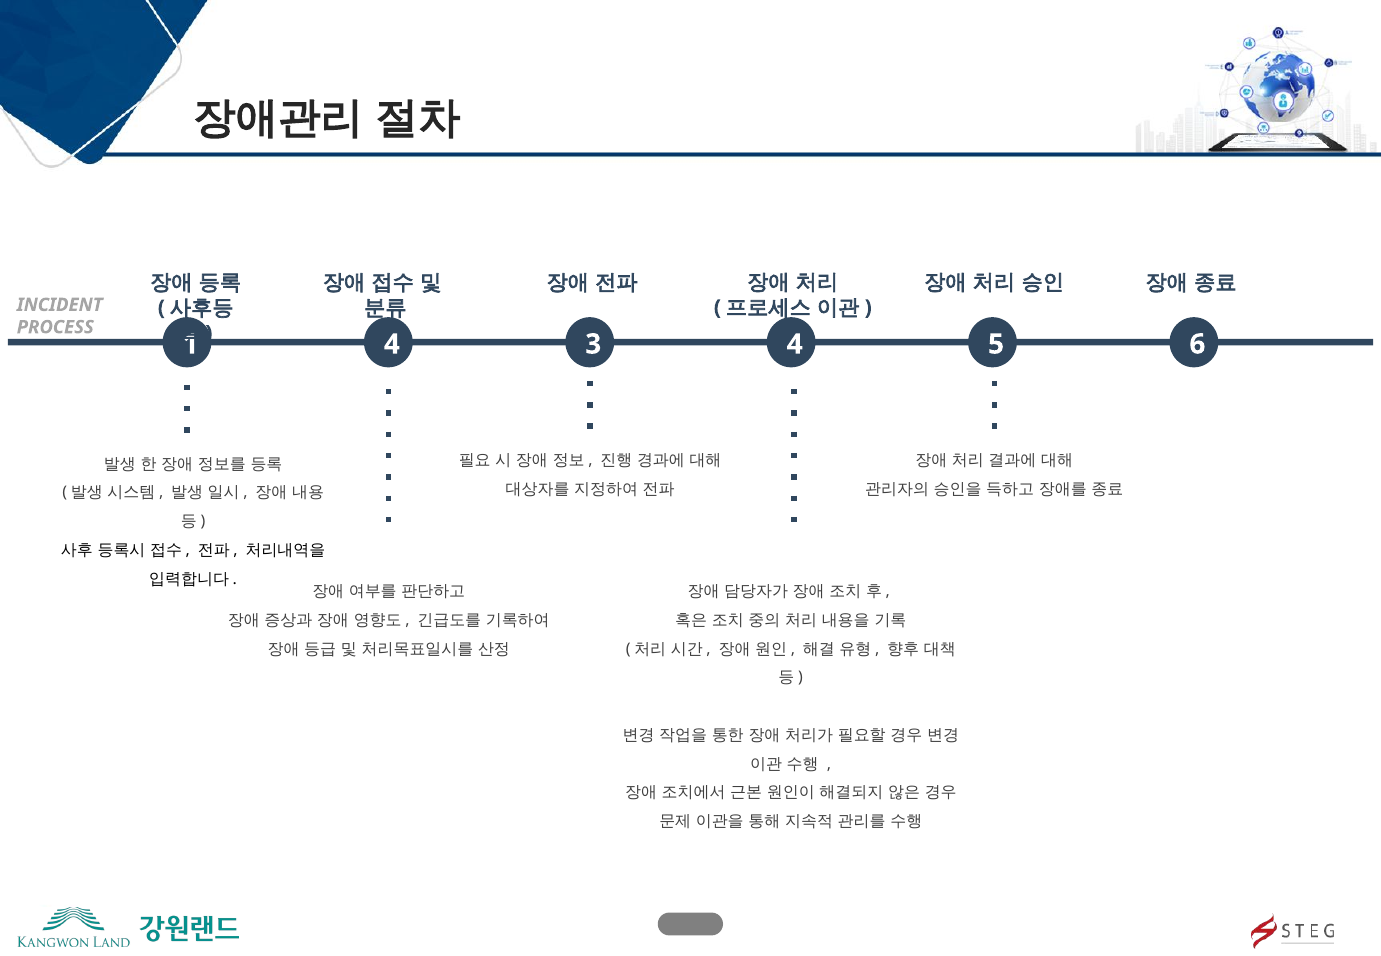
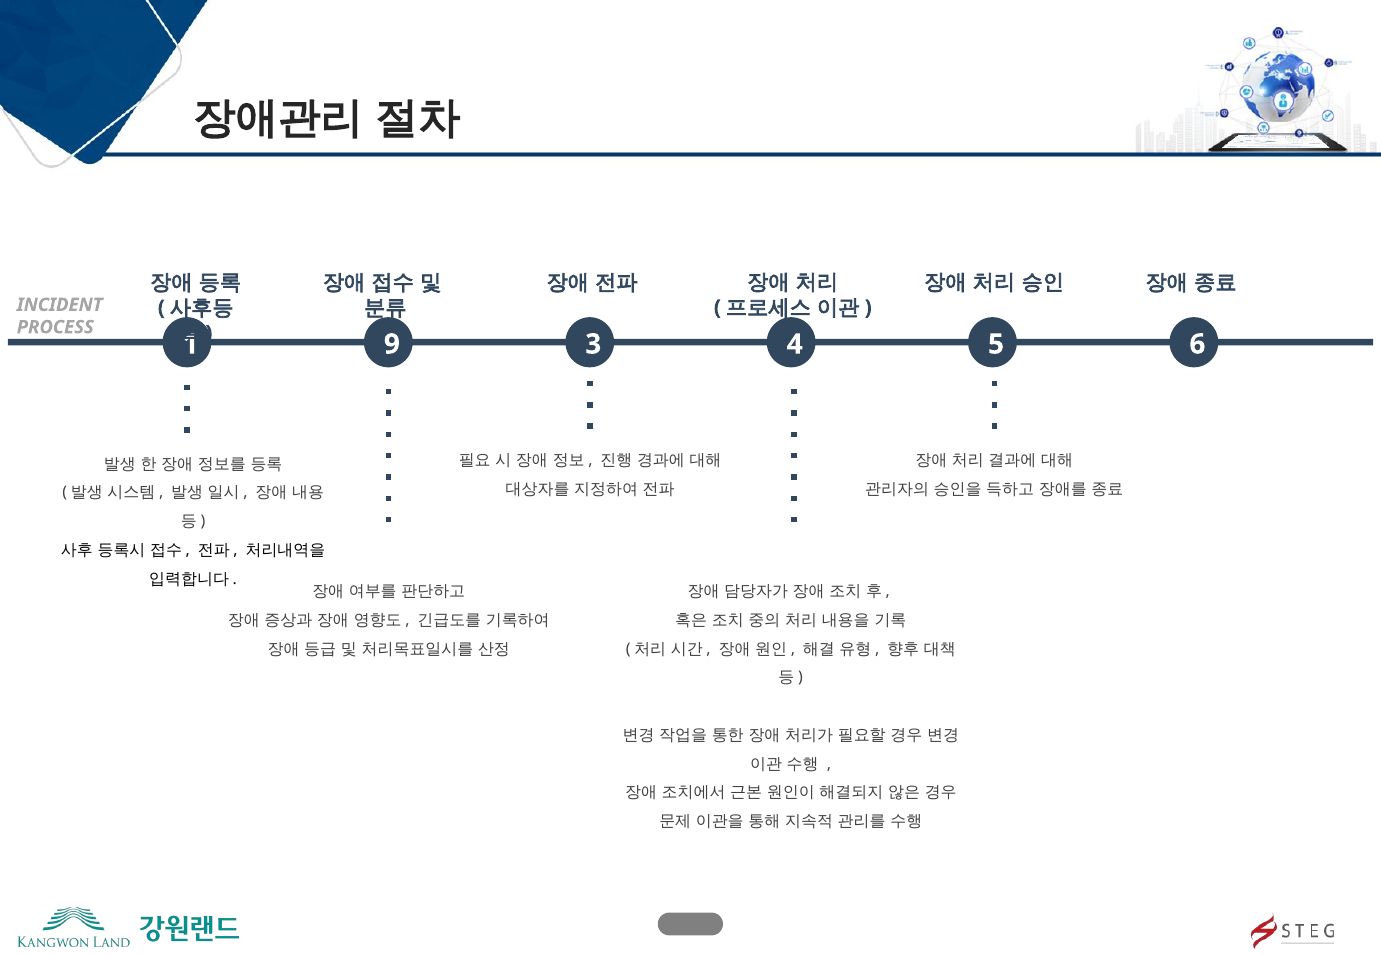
4 at (392, 344): 4 -> 9
